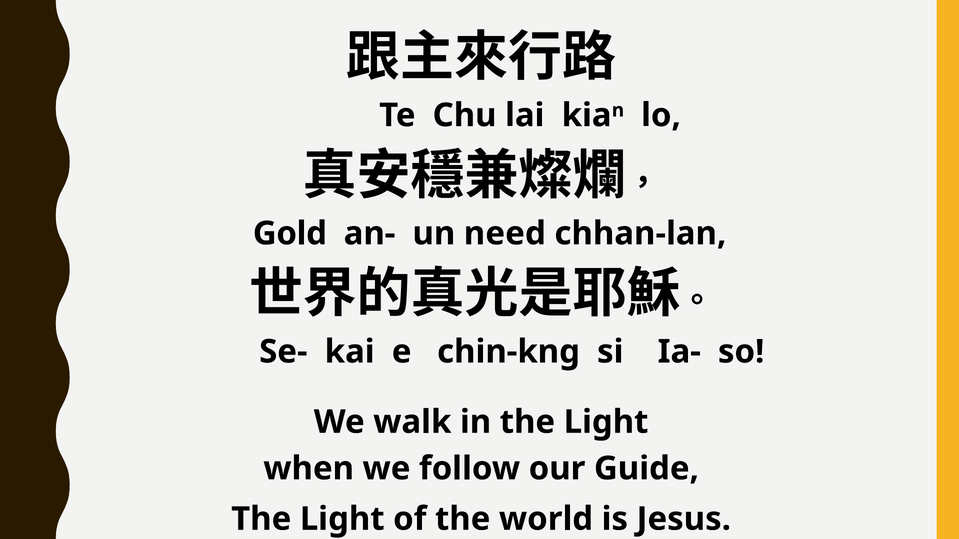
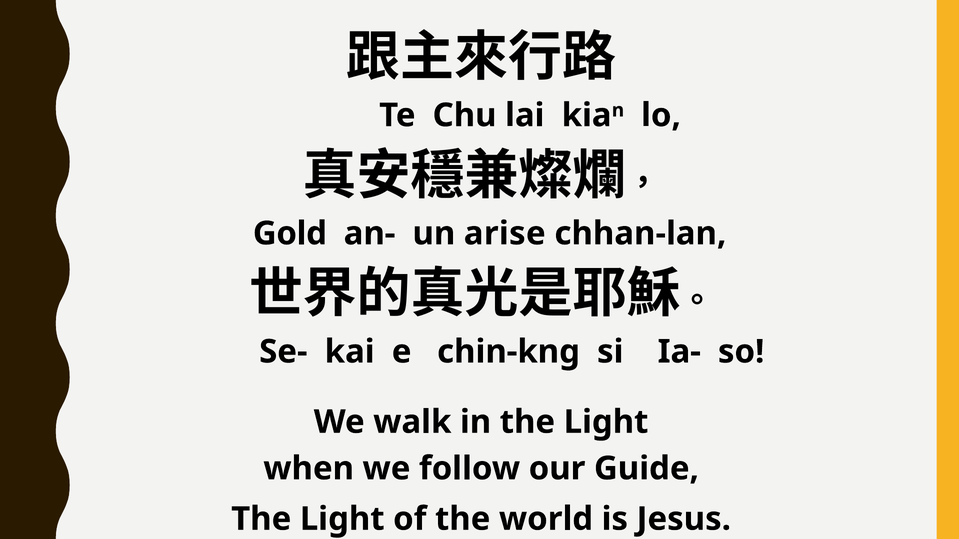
need: need -> arise
